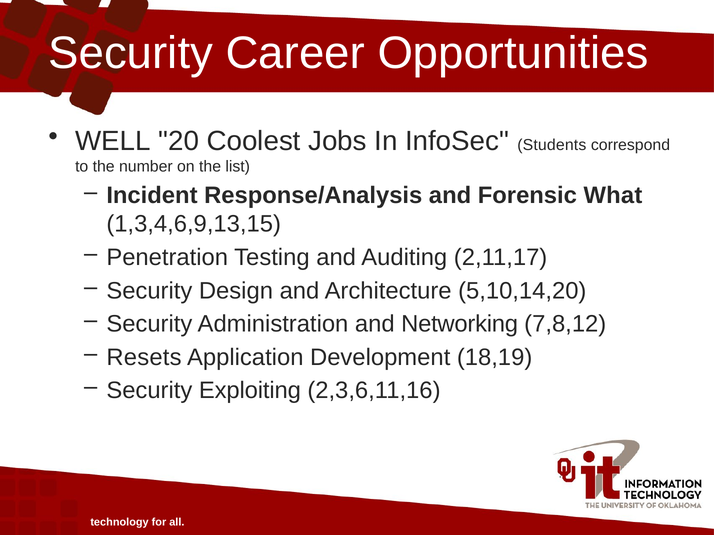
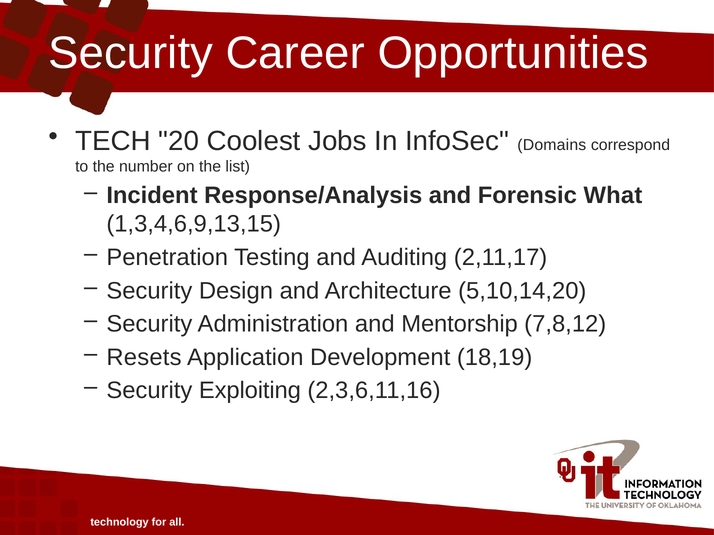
WELL: WELL -> TECH
Students: Students -> Domains
Networking: Networking -> Mentorship
